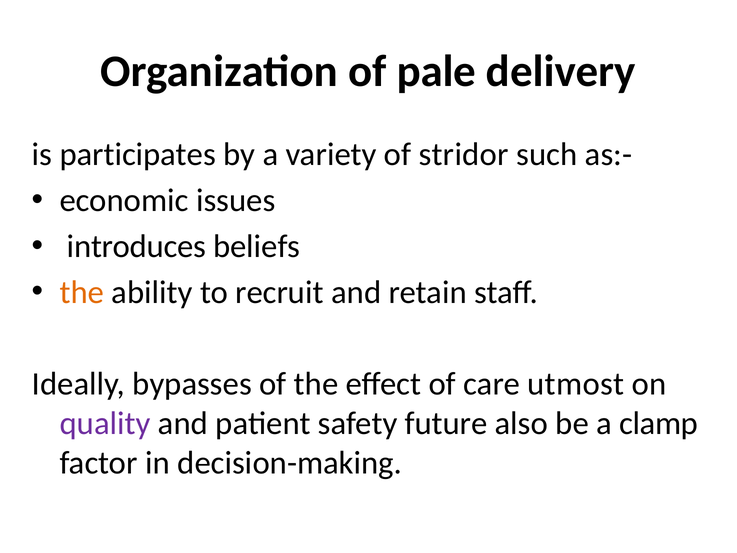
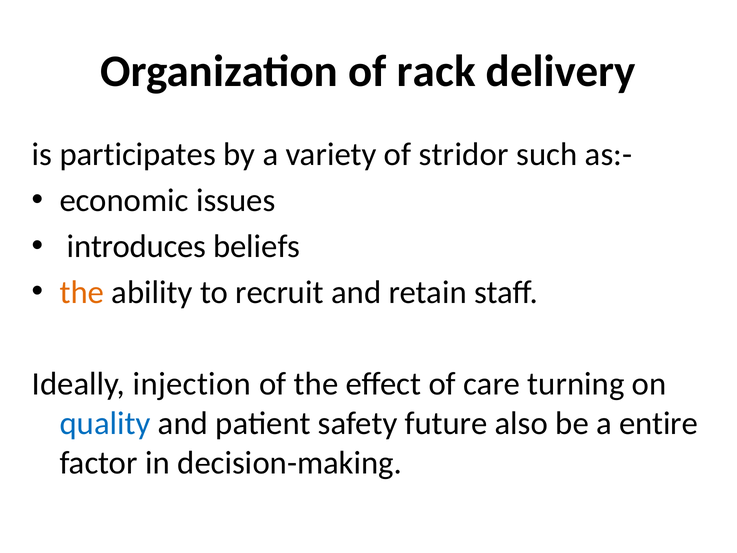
pale: pale -> rack
bypasses: bypasses -> injection
utmost: utmost -> turning
quality colour: purple -> blue
clamp: clamp -> entire
